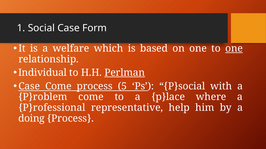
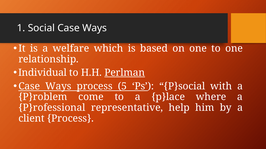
Social Case Form: Form -> Ways
one at (234, 49) underline: present -> none
Come at (58, 87): Come -> Ways
doing: doing -> client
